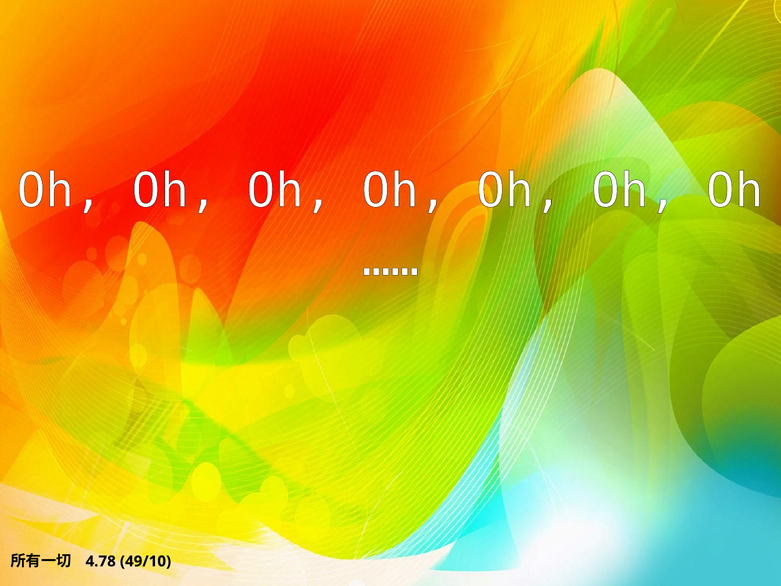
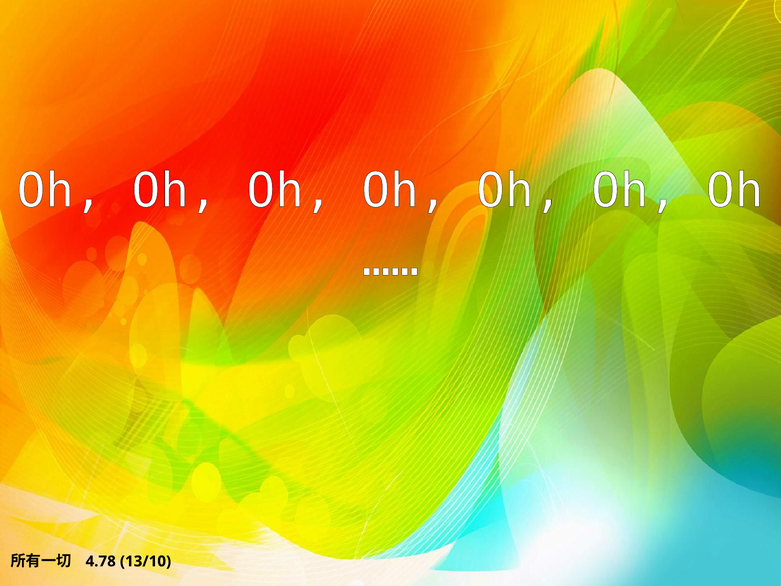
49/10: 49/10 -> 13/10
